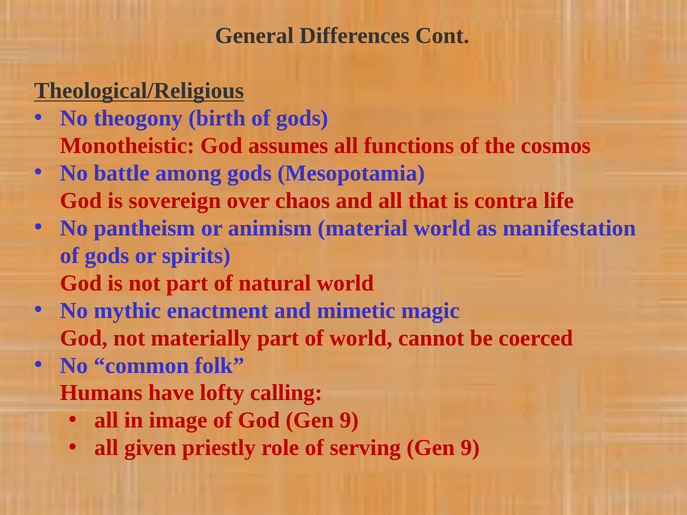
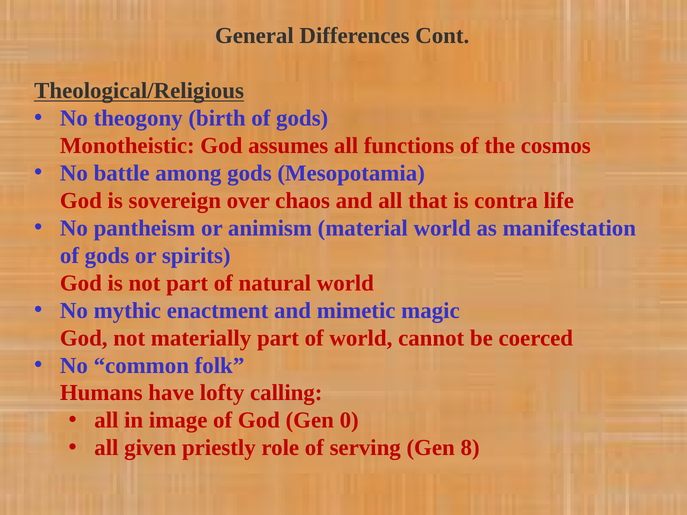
God Gen 9: 9 -> 0
serving Gen 9: 9 -> 8
